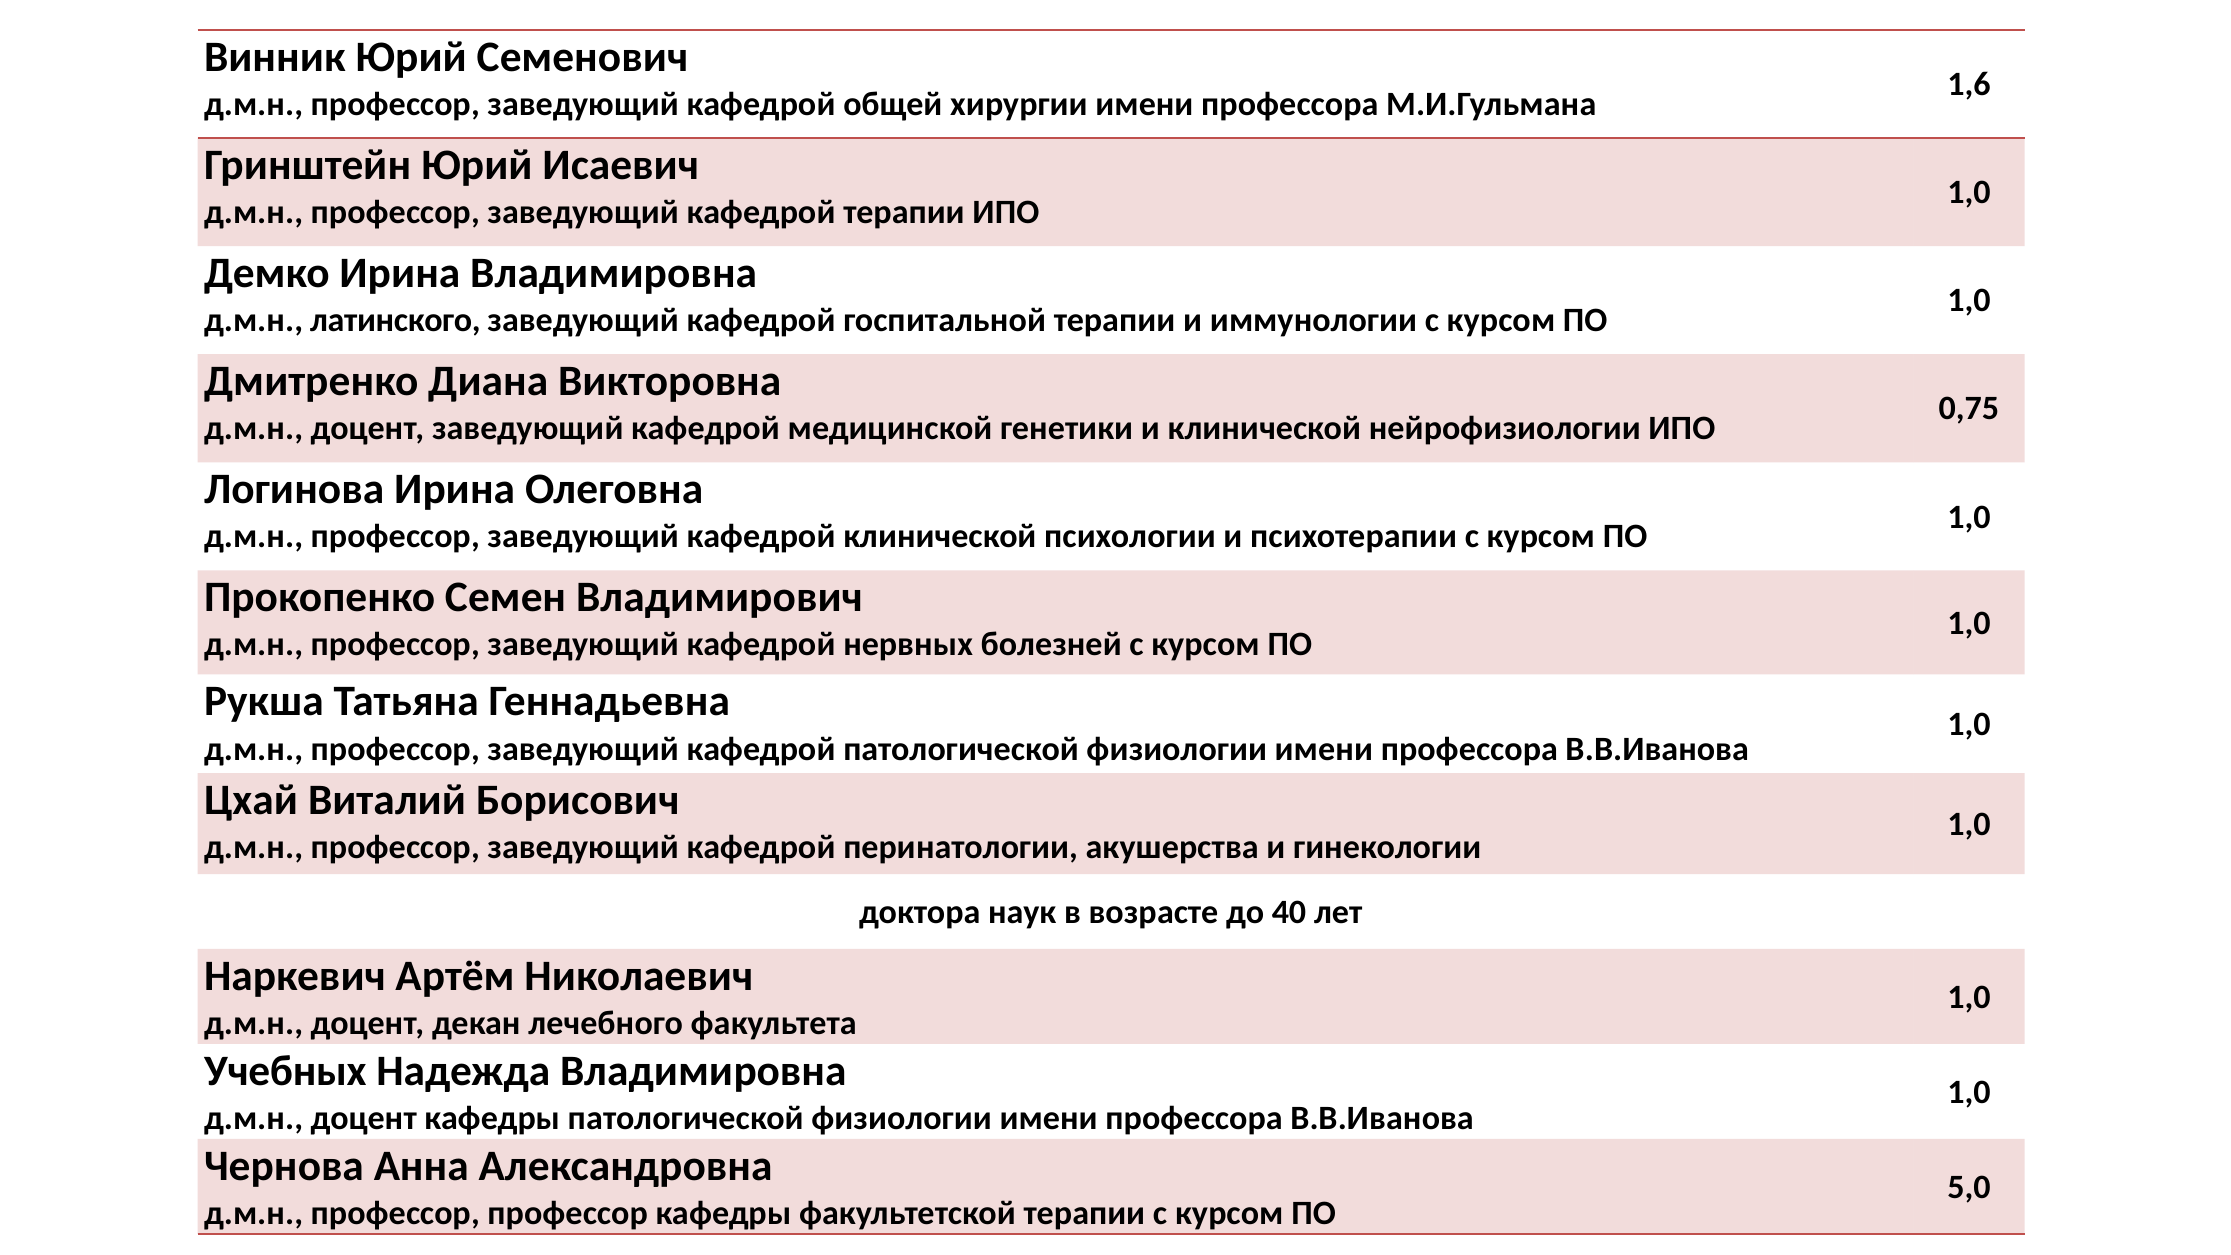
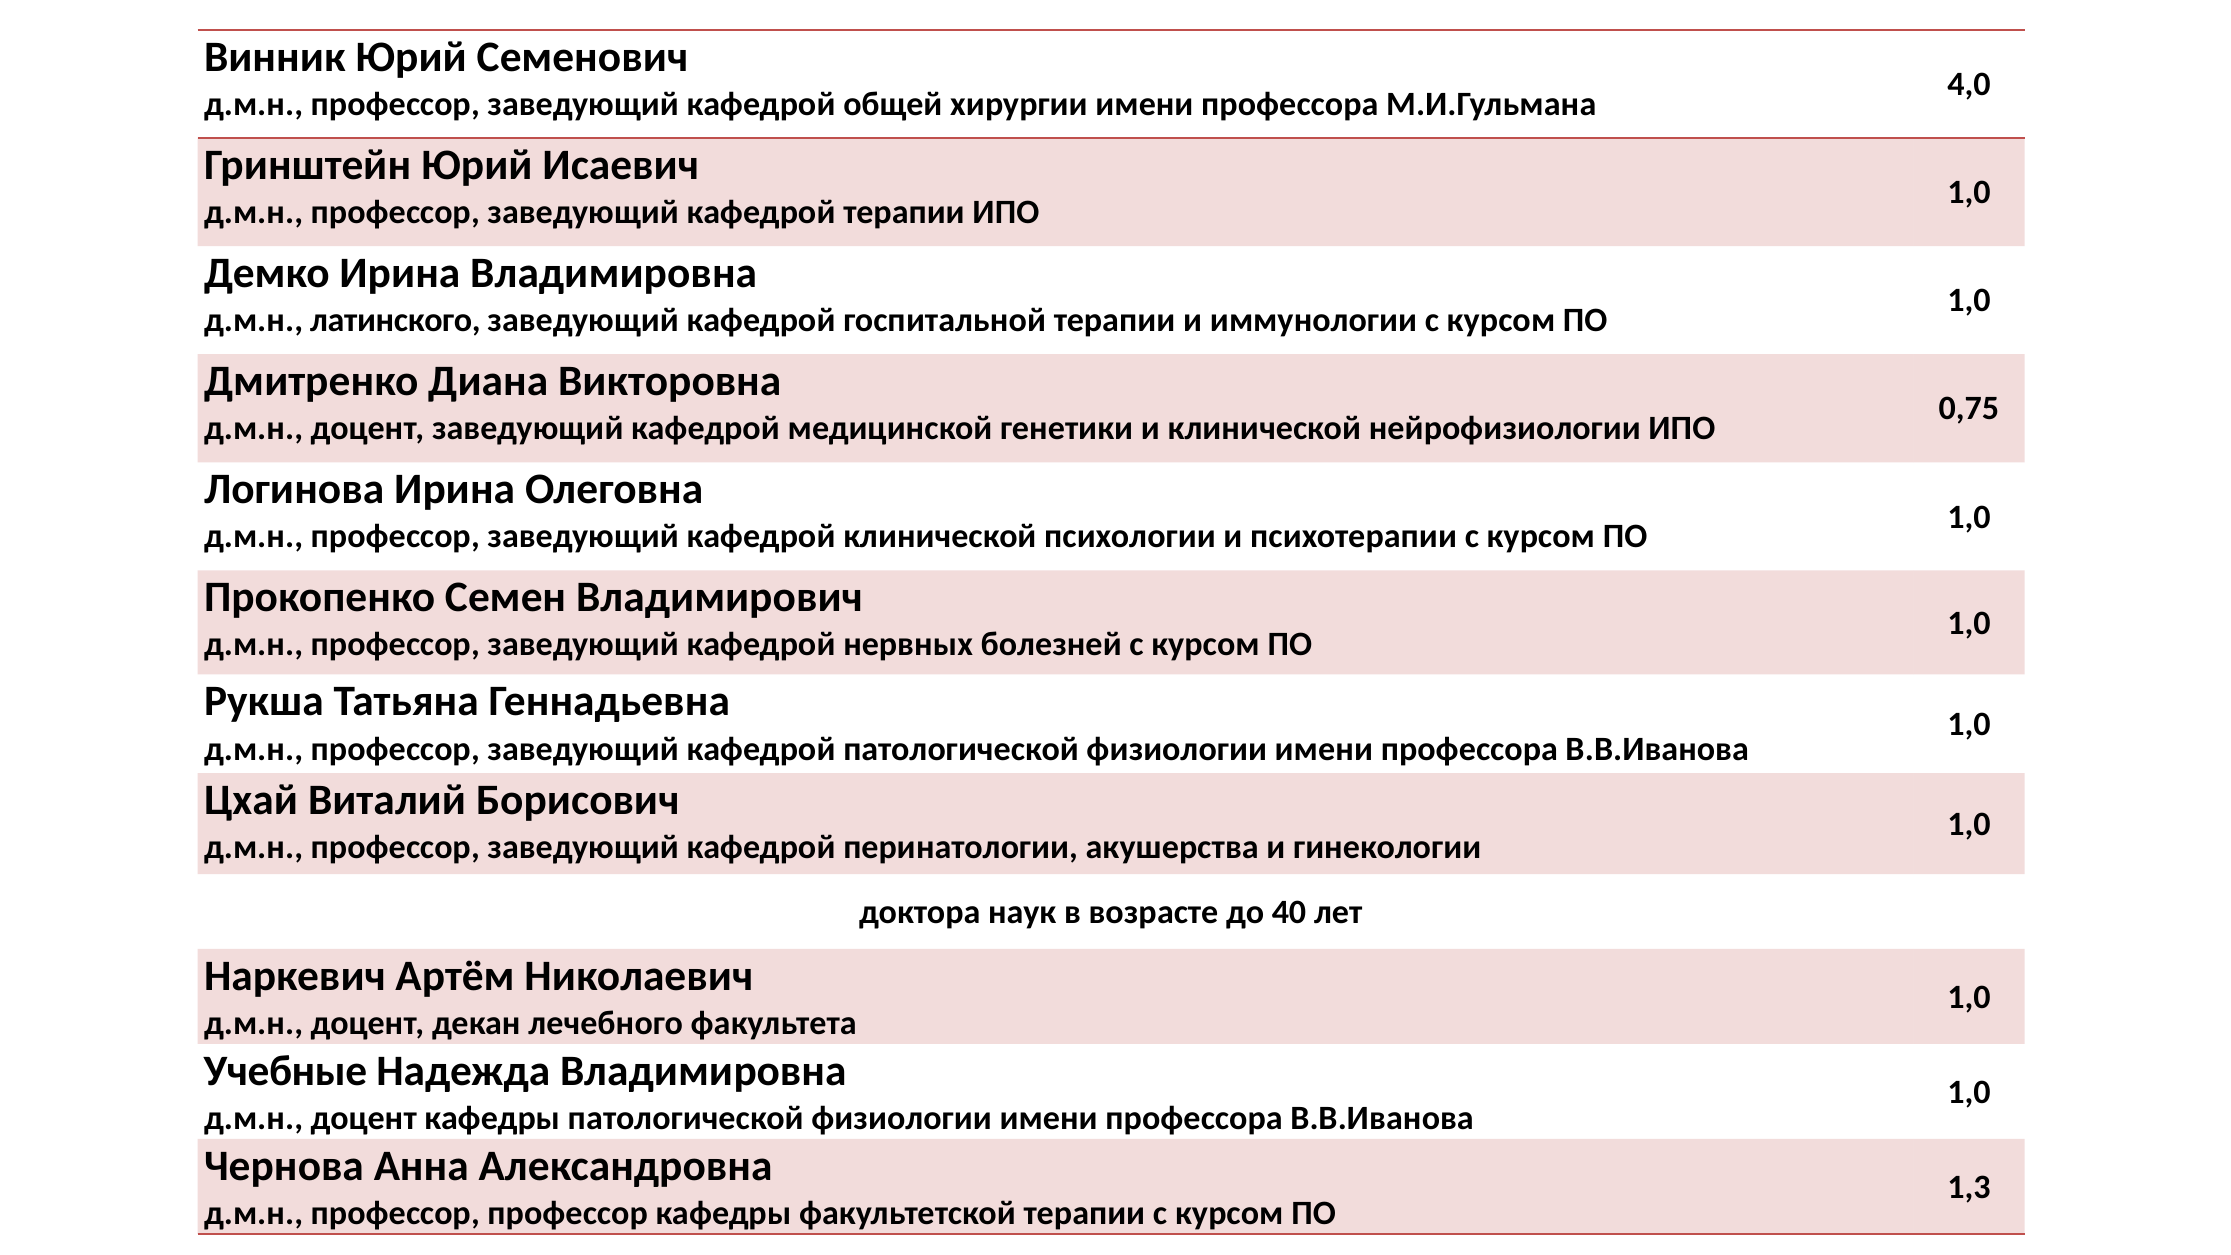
1,6: 1,6 -> 4,0
Учебных: Учебных -> Учебные
5,0: 5,0 -> 1,3
